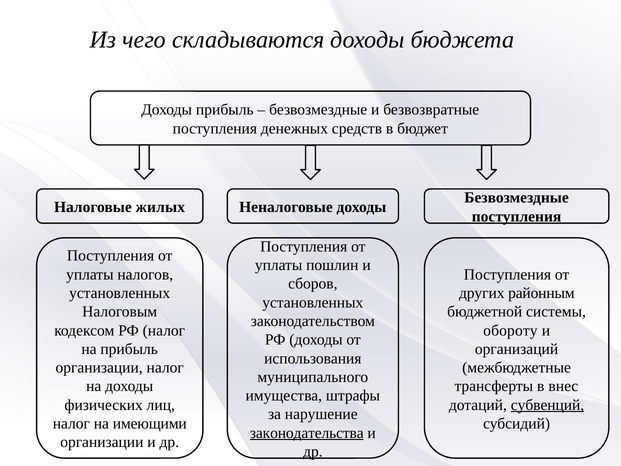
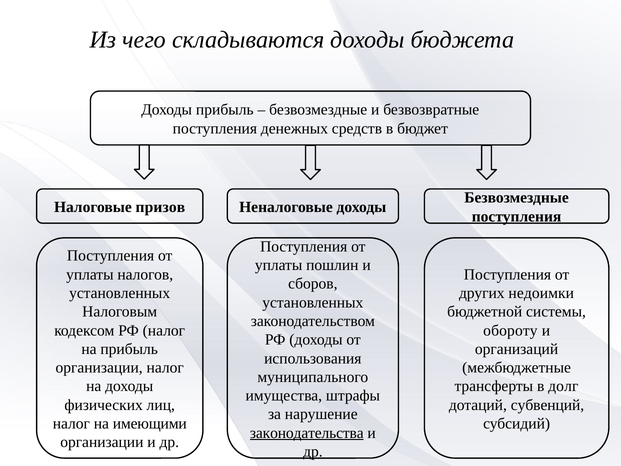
жилых: жилых -> призов
районным: районным -> недоимки
внес: внес -> долг
субвенций underline: present -> none
